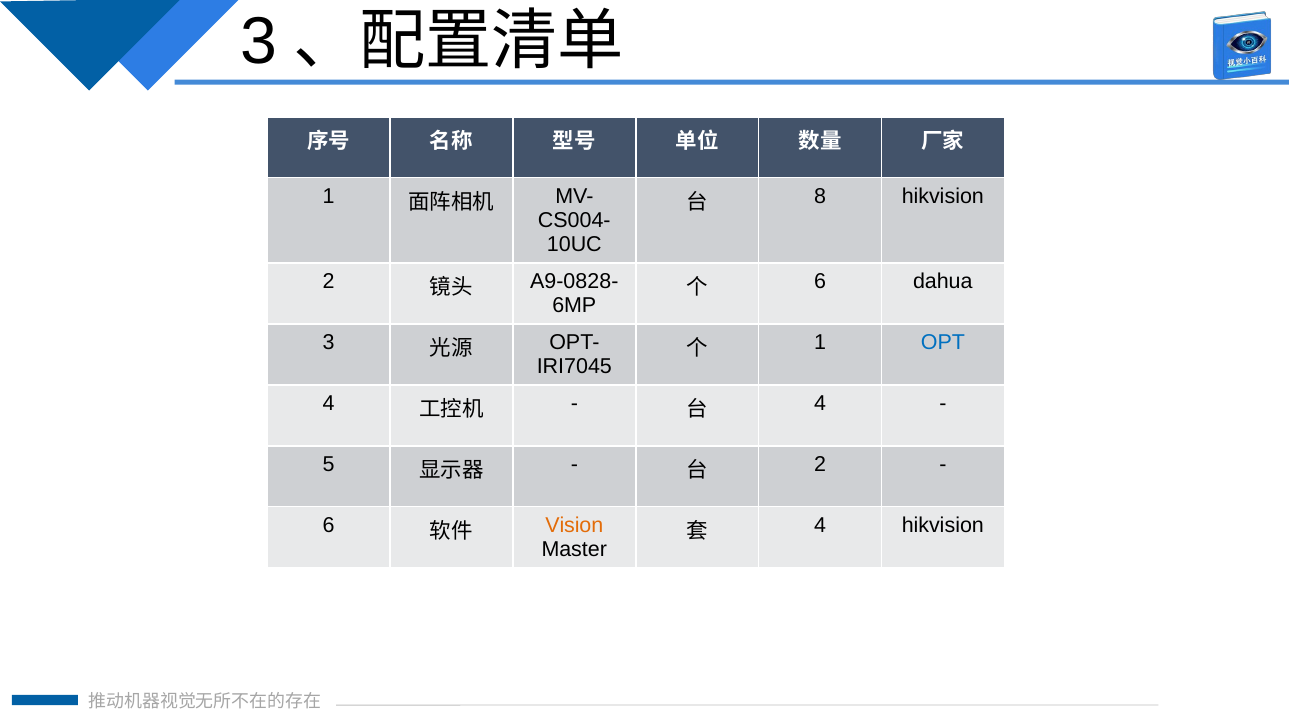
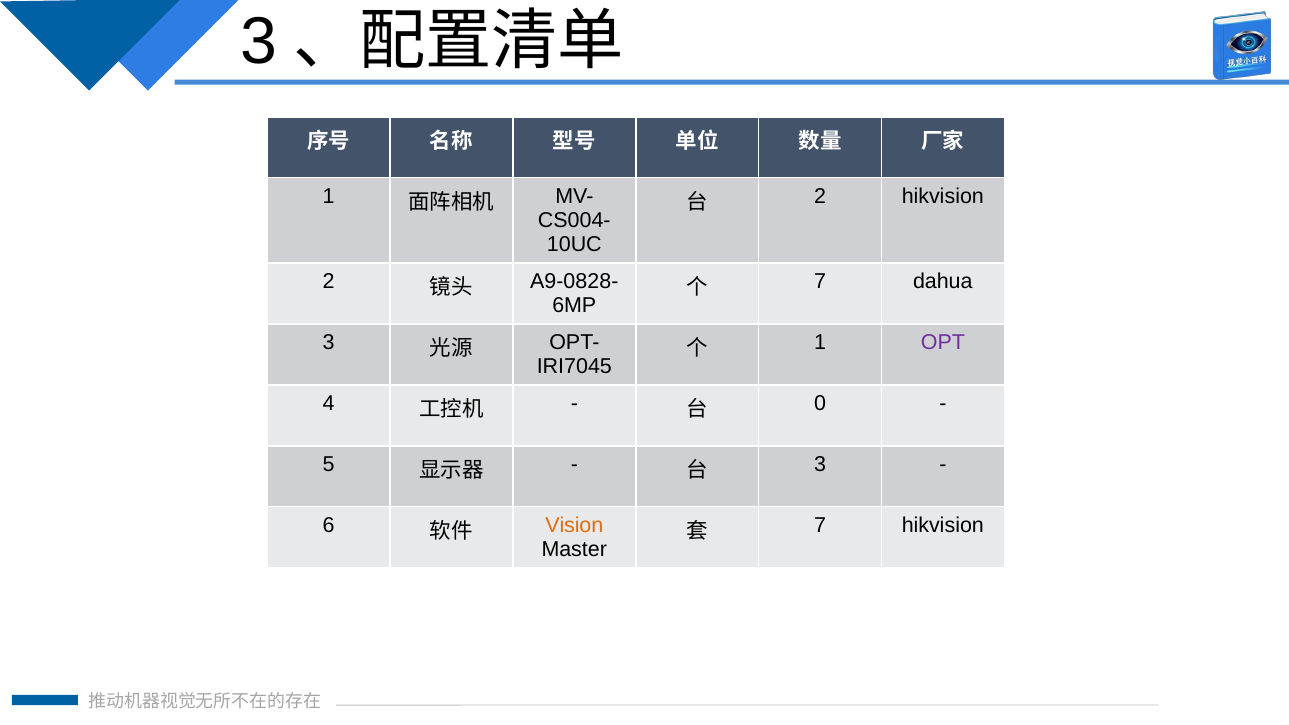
8 at (820, 197): 8 -> 2
6 at (820, 282): 6 -> 7
OPT colour: blue -> purple
4 at (820, 404): 4 -> 0
2 at (820, 465): 2 -> 3
4 at (820, 526): 4 -> 7
